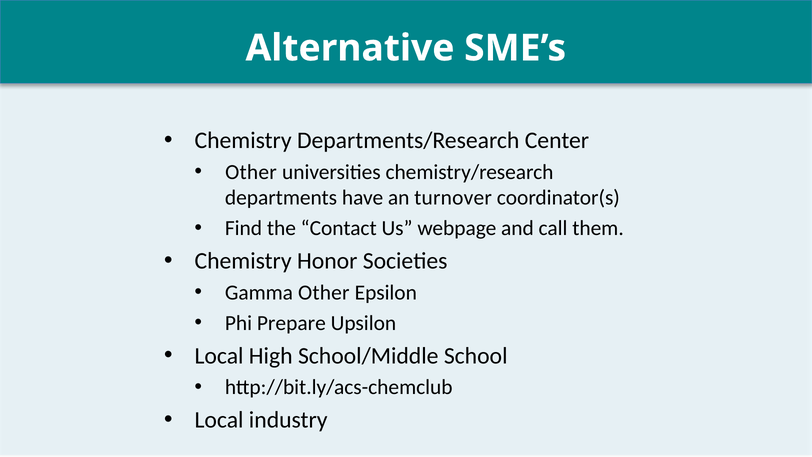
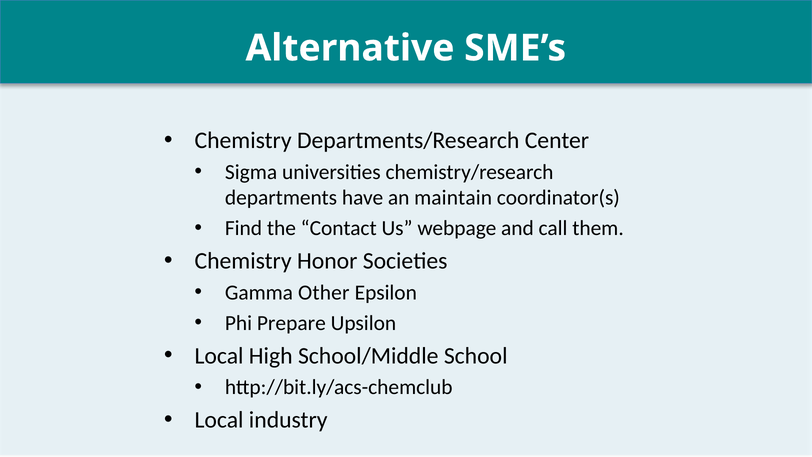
Other at (251, 172): Other -> Sigma
turnover: turnover -> maintain
